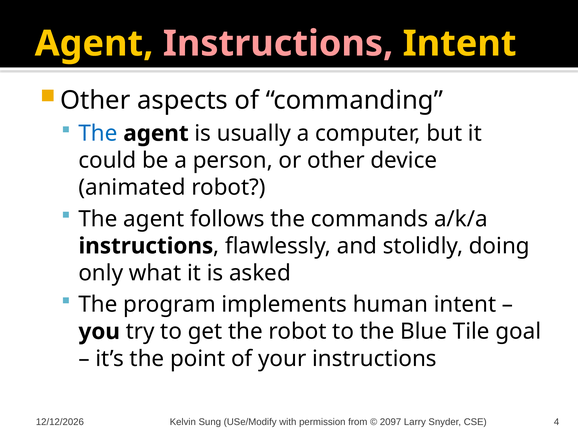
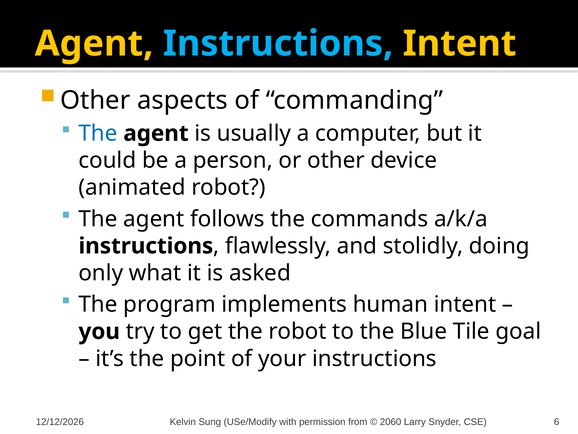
Instructions at (278, 44) colour: pink -> light blue
2097: 2097 -> 2060
4: 4 -> 6
